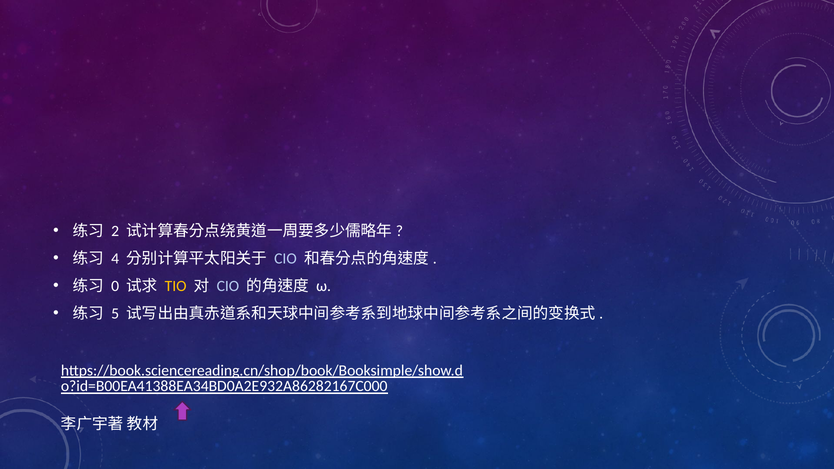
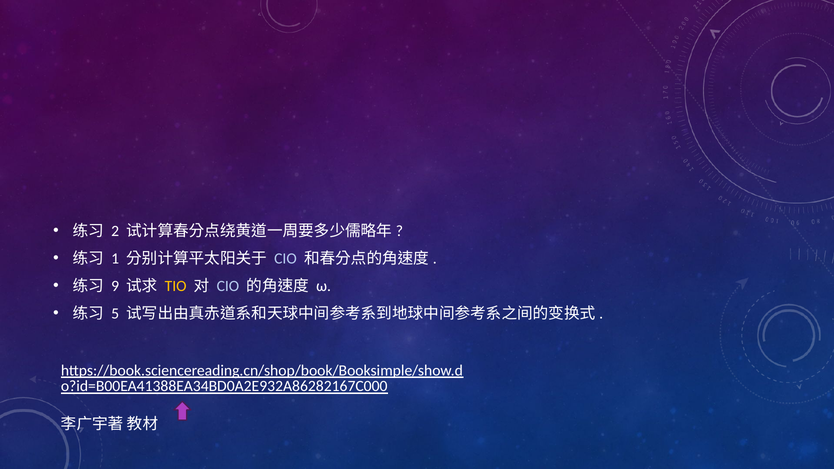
4: 4 -> 1
0: 0 -> 9
